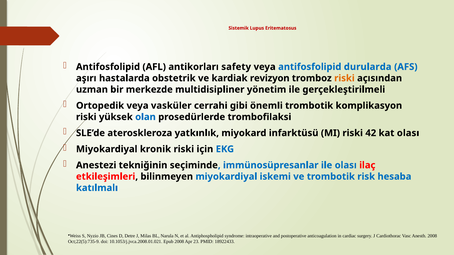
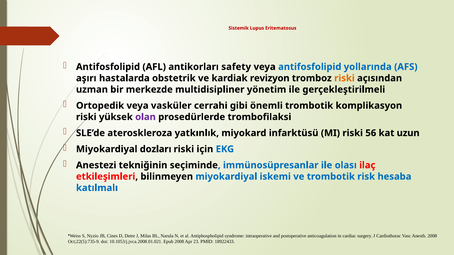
durularda: durularda -> yollarında
olan colour: blue -> purple
42: 42 -> 56
kat olası: olası -> uzun
kronik: kronik -> dozları
